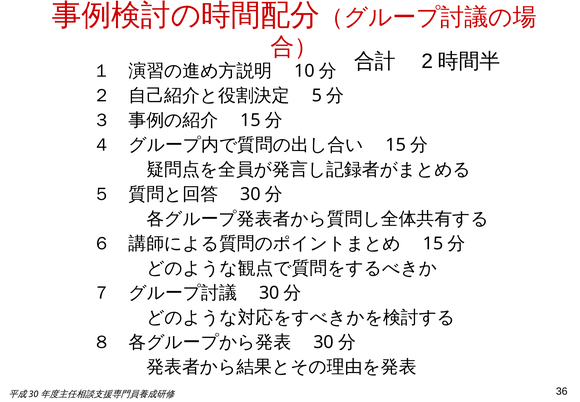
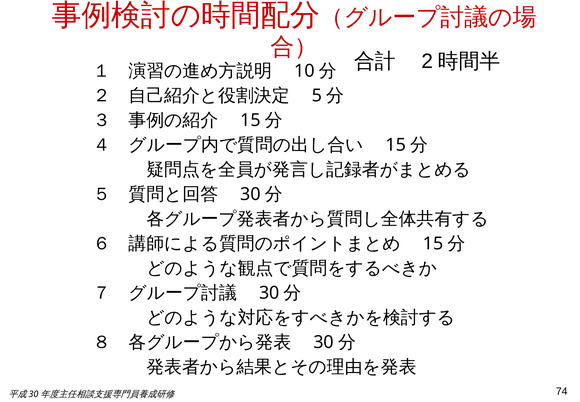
36: 36 -> 74
